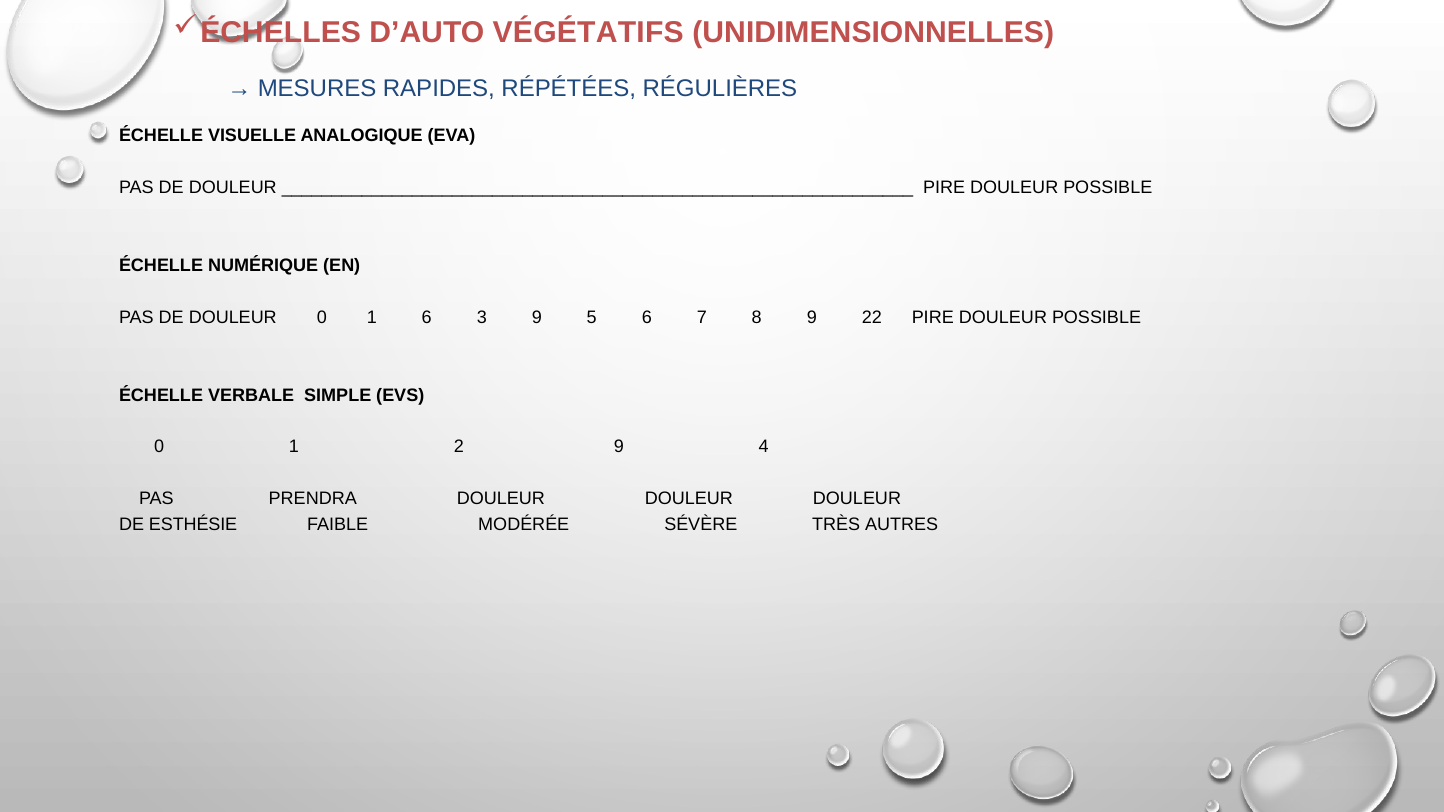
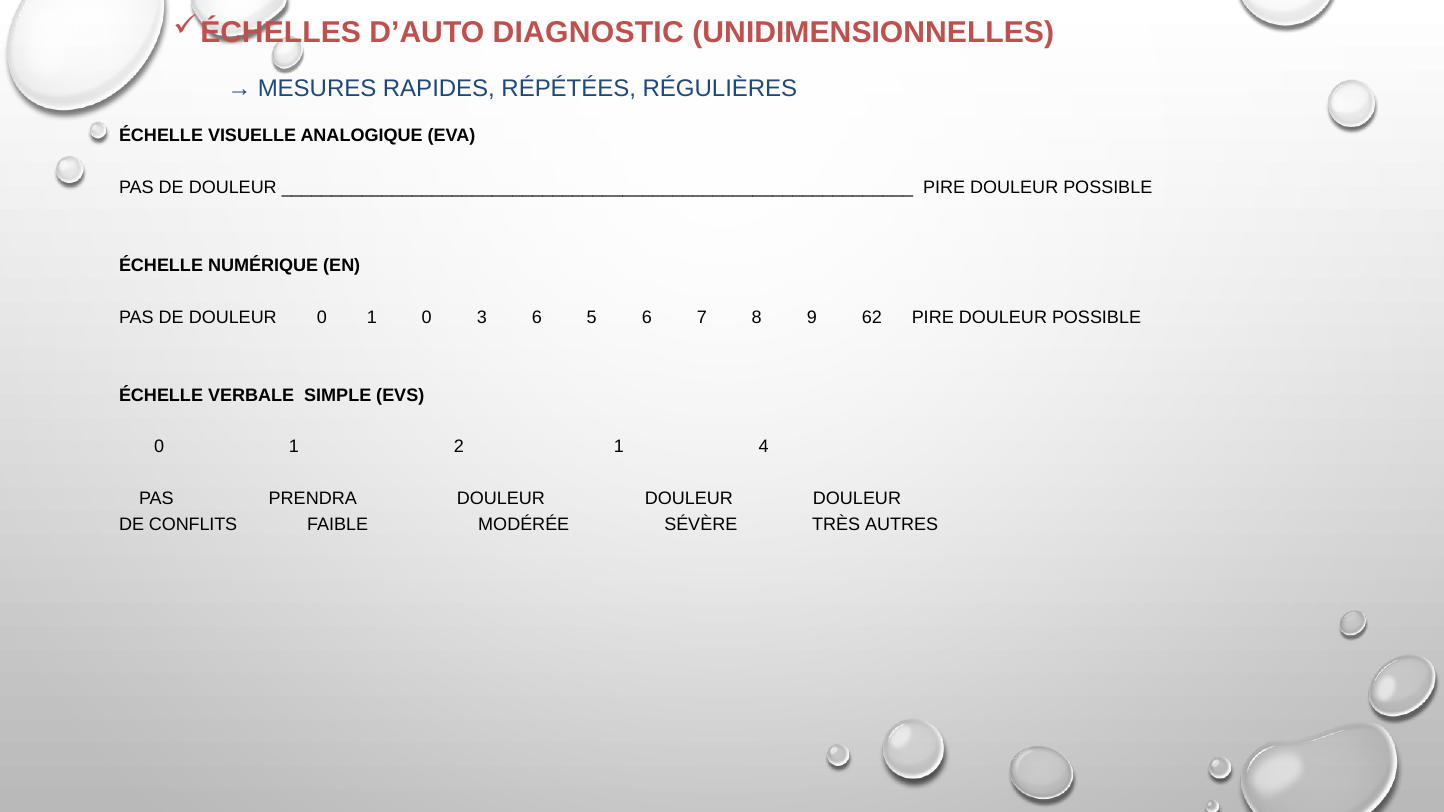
VÉGÉTATIFS: VÉGÉTATIFS -> DIAGNOSTIC
1 6: 6 -> 0
3 9: 9 -> 6
22: 22 -> 62
2 9: 9 -> 1
ESTHÉSIE: ESTHÉSIE -> CONFLITS
